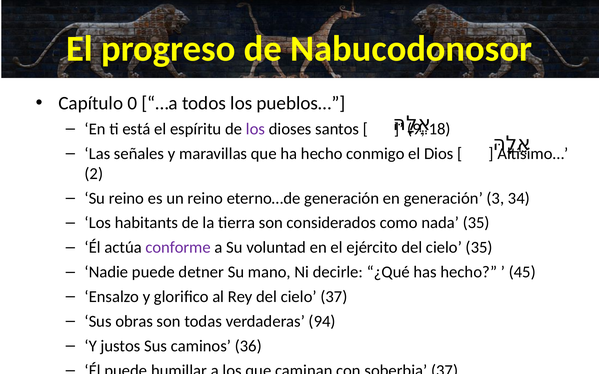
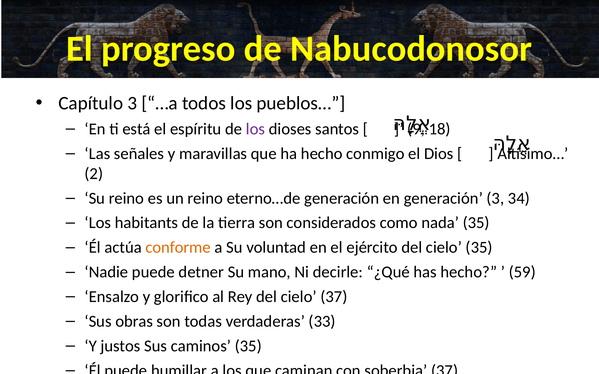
Capítulo 0: 0 -> 3
conforme colour: purple -> orange
45: 45 -> 59
94: 94 -> 33
caminos 36: 36 -> 35
